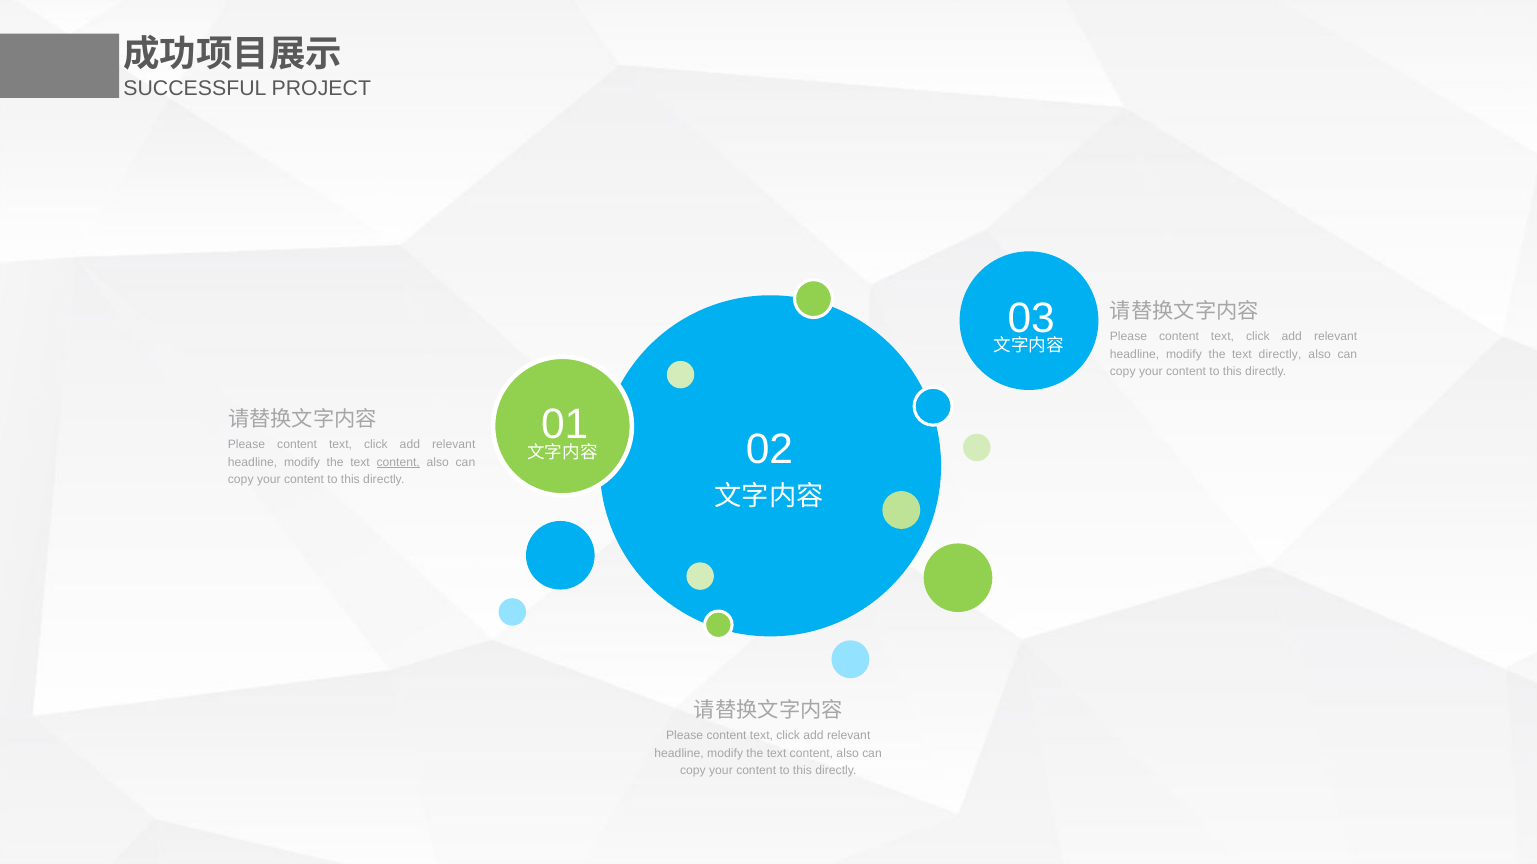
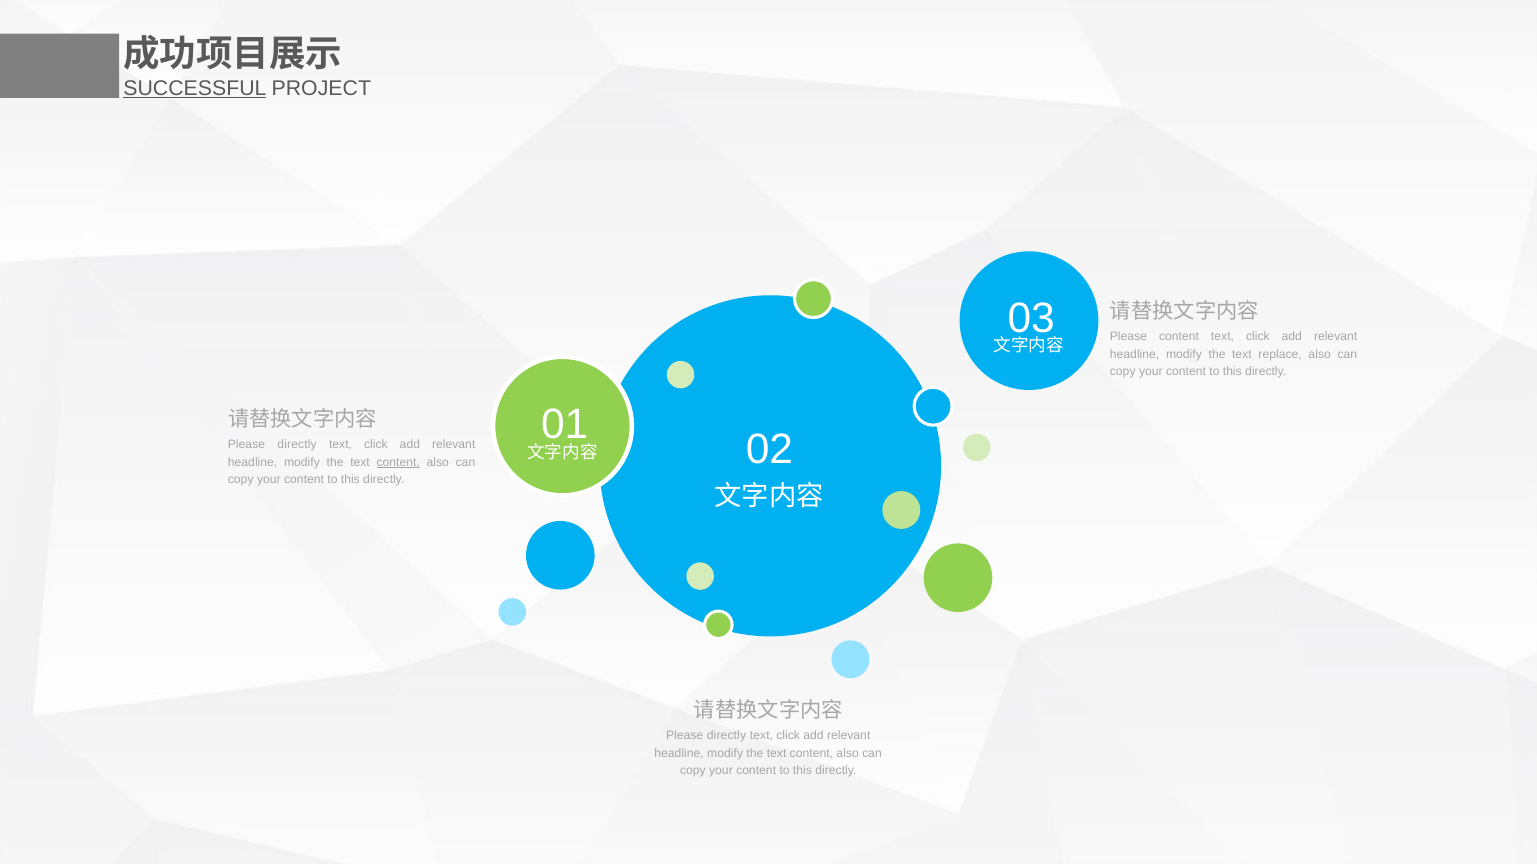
SUCCESSFUL underline: none -> present
text directly: directly -> replace
content at (297, 445): content -> directly
content at (727, 736): content -> directly
